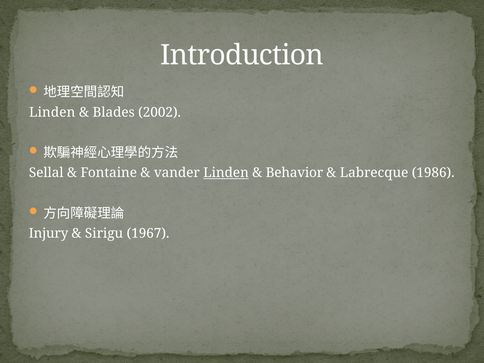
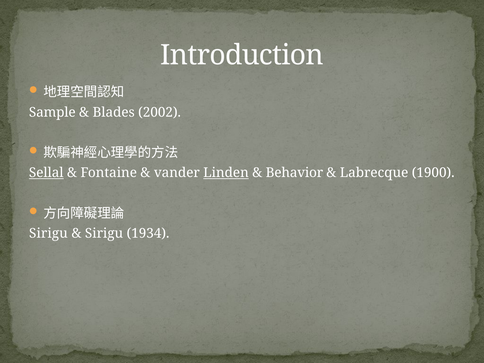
Linden at (52, 112): Linden -> Sample
Sellal underline: none -> present
1986: 1986 -> 1900
Injury at (49, 233): Injury -> Sirigu
1967: 1967 -> 1934
